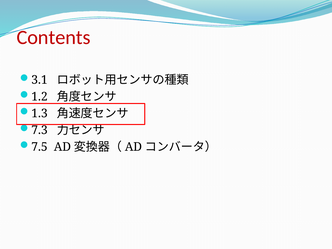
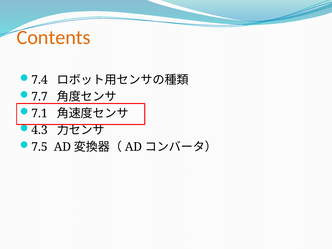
Contents colour: red -> orange
3.1: 3.1 -> 7.4
1.2: 1.2 -> 7.7
1.3: 1.3 -> 7.1
7.3: 7.3 -> 4.3
